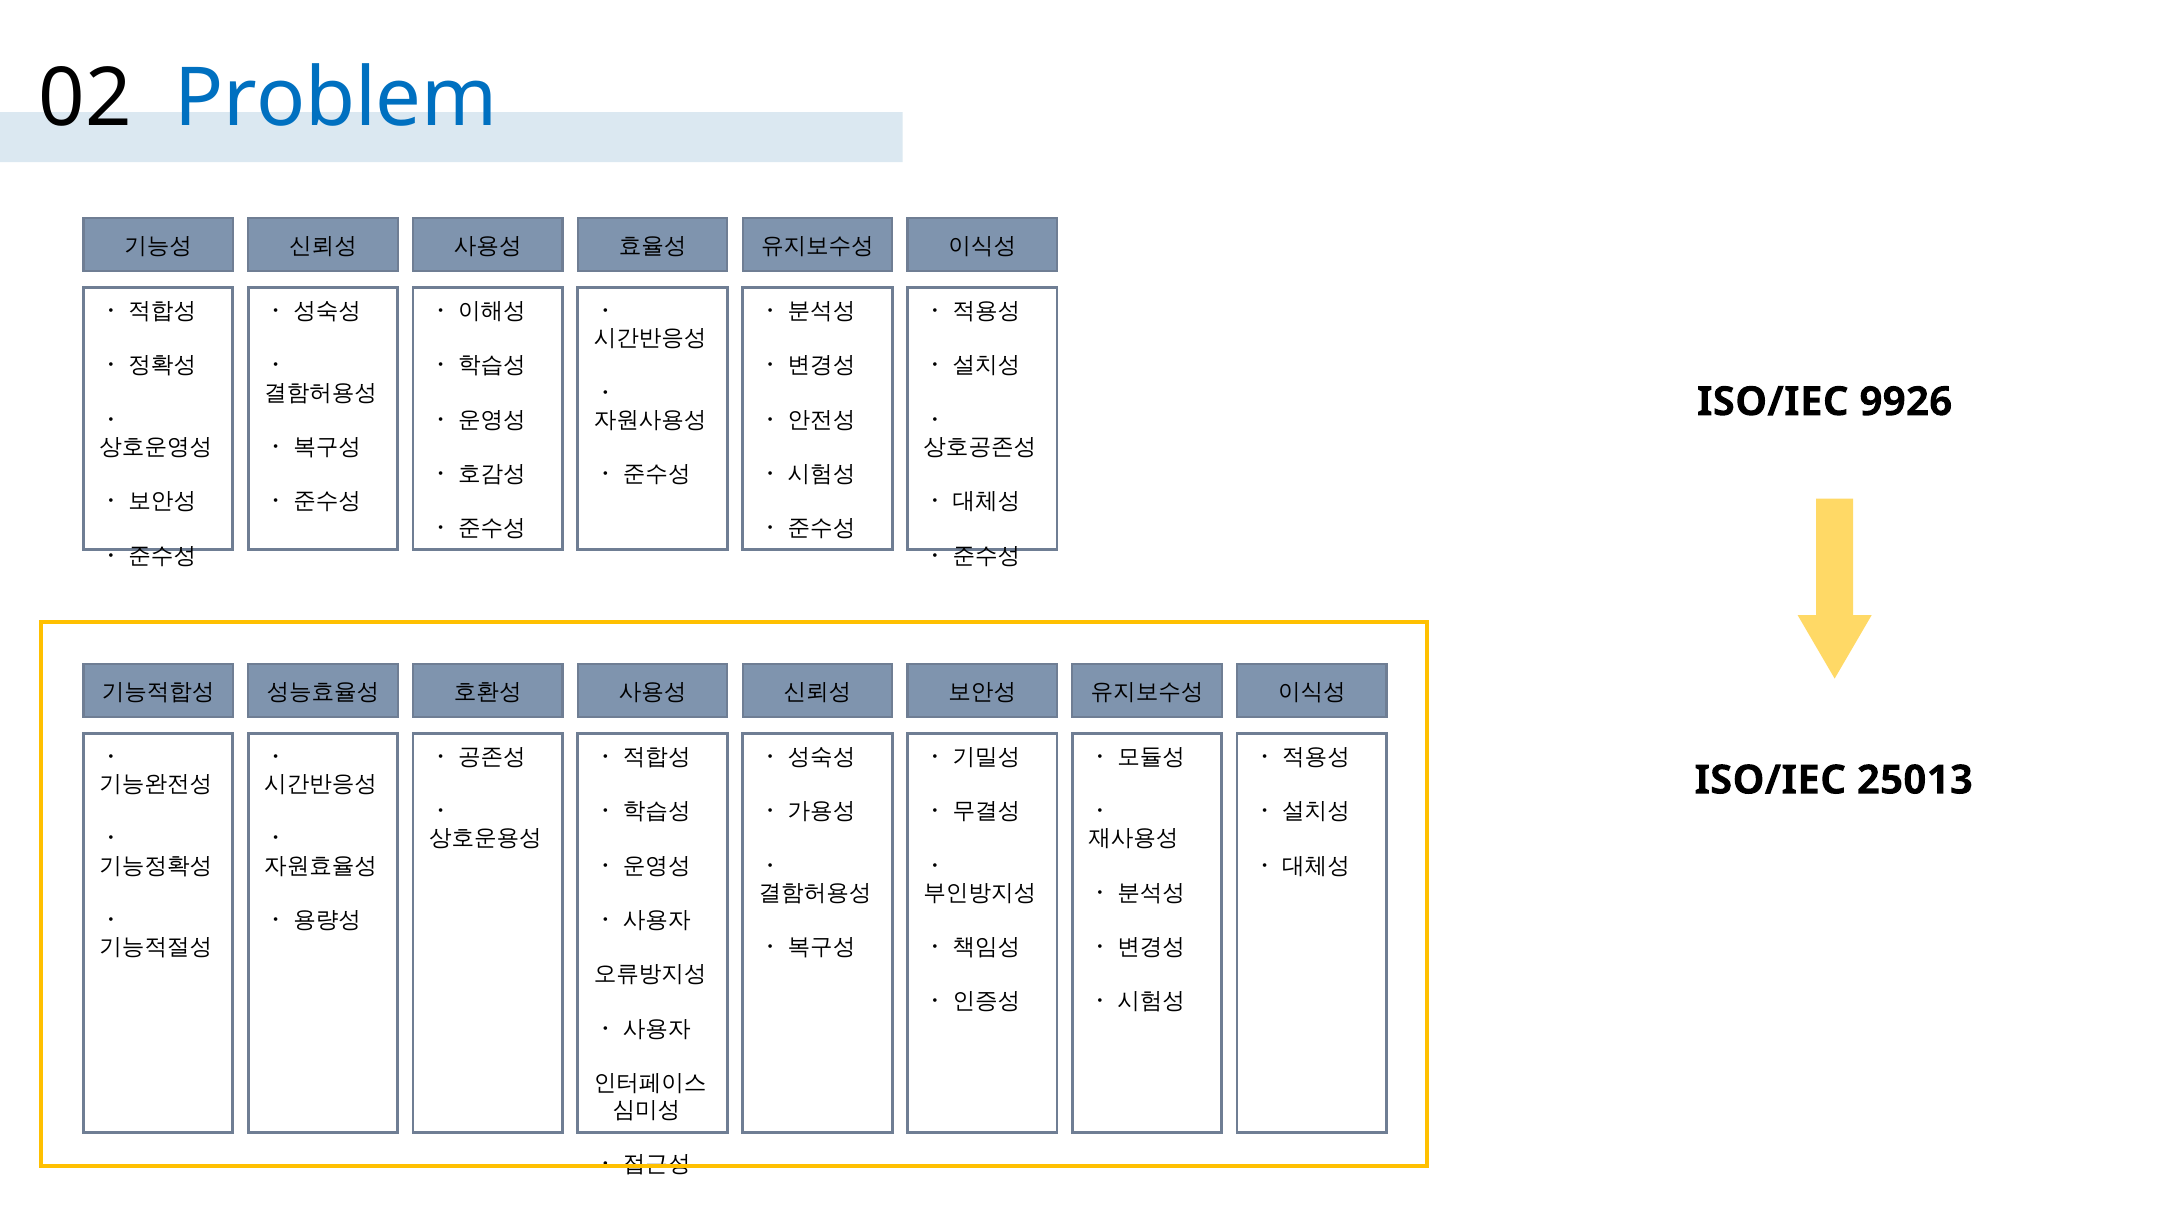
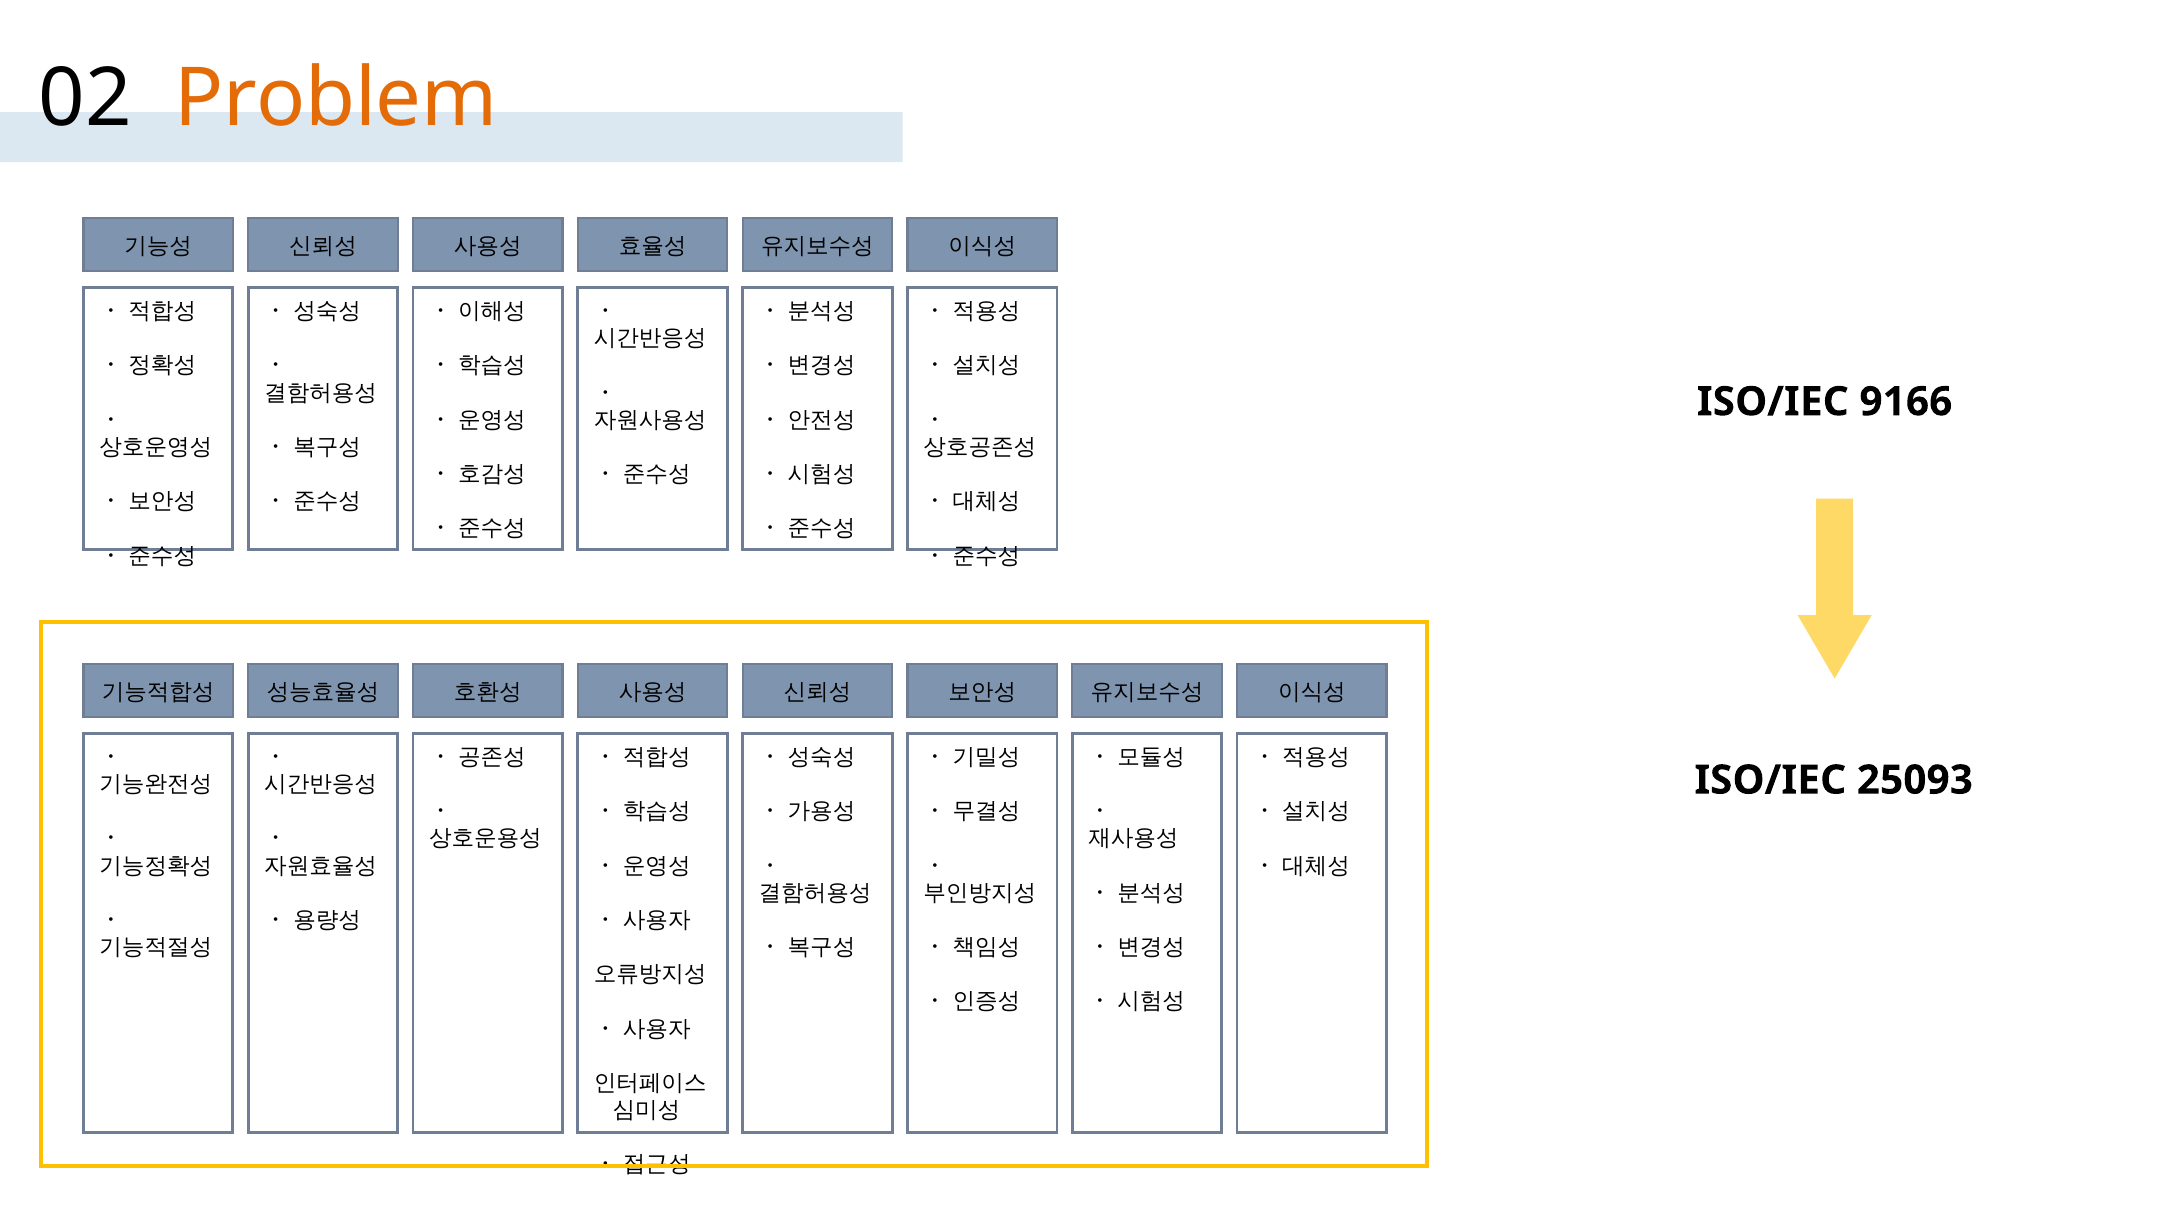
Problem colour: blue -> orange
9926: 9926 -> 9166
25013: 25013 -> 25093
